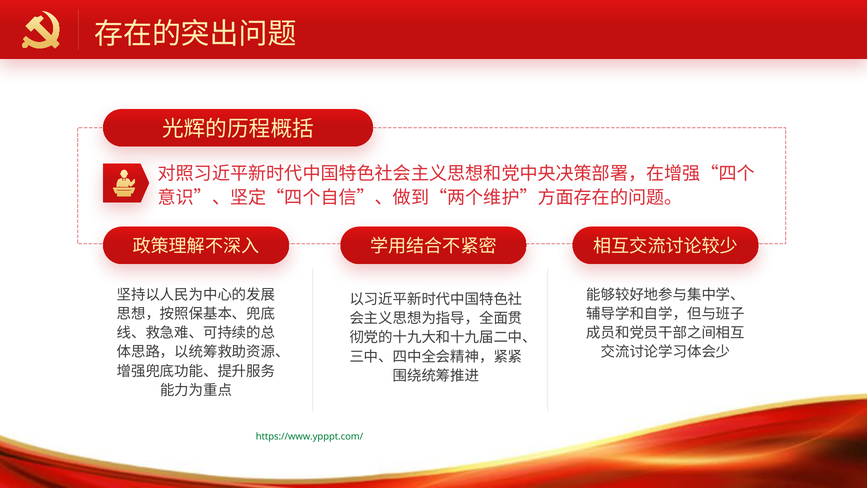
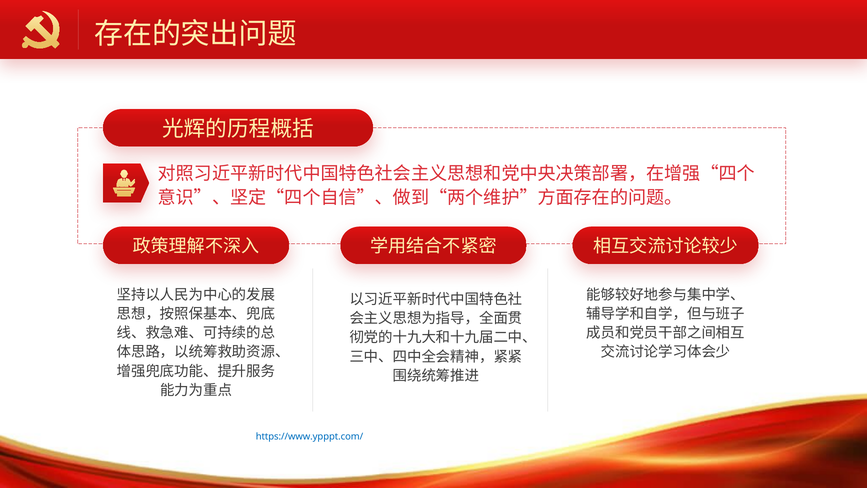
https://www.ypppt.com/ colour: green -> blue
